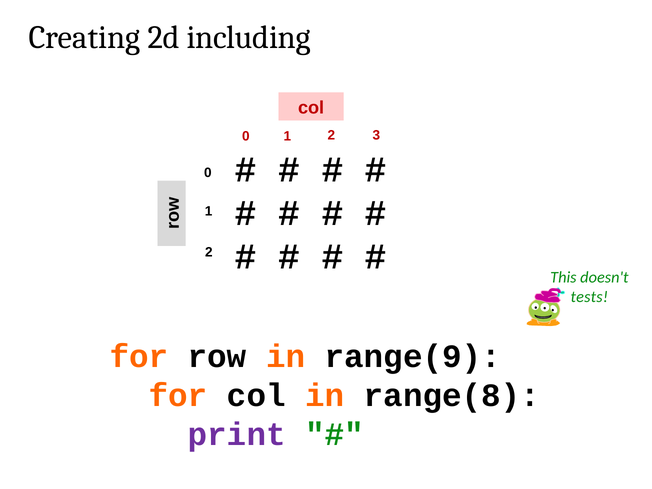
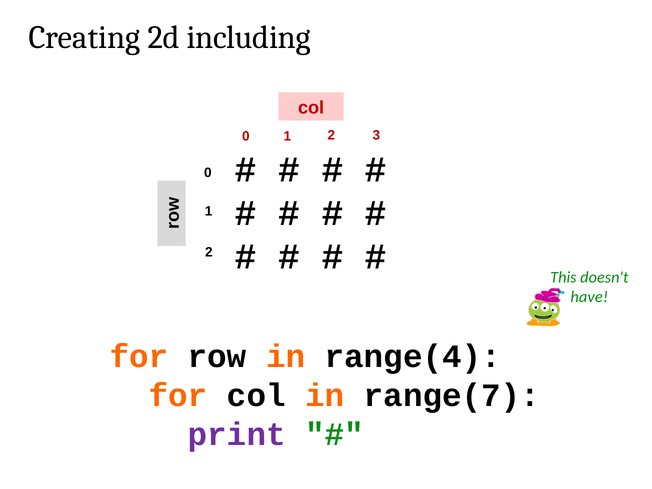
tests: tests -> have
range(9: range(9 -> range(4
range(8: range(8 -> range(7
